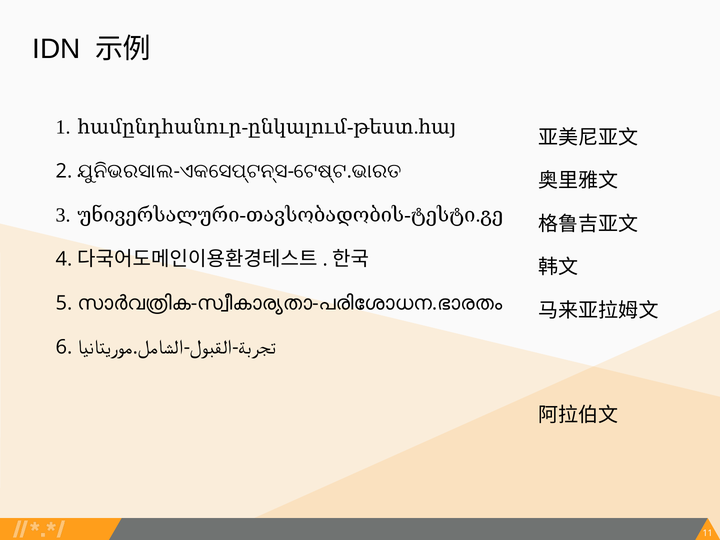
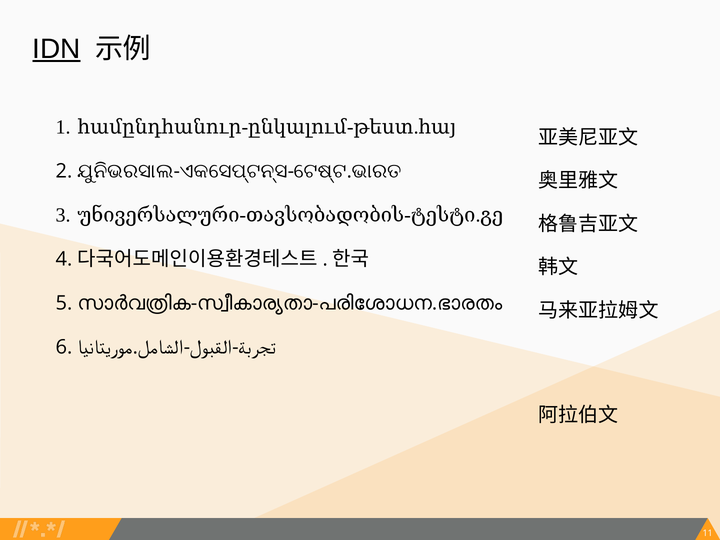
IDN underline: none -> present
